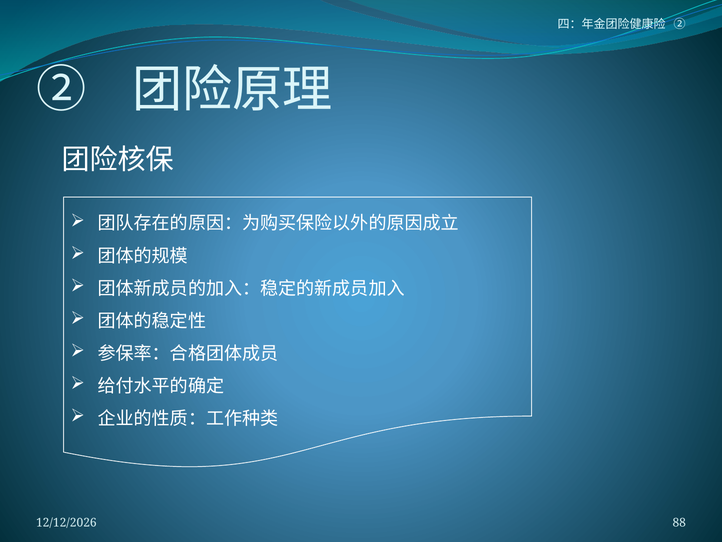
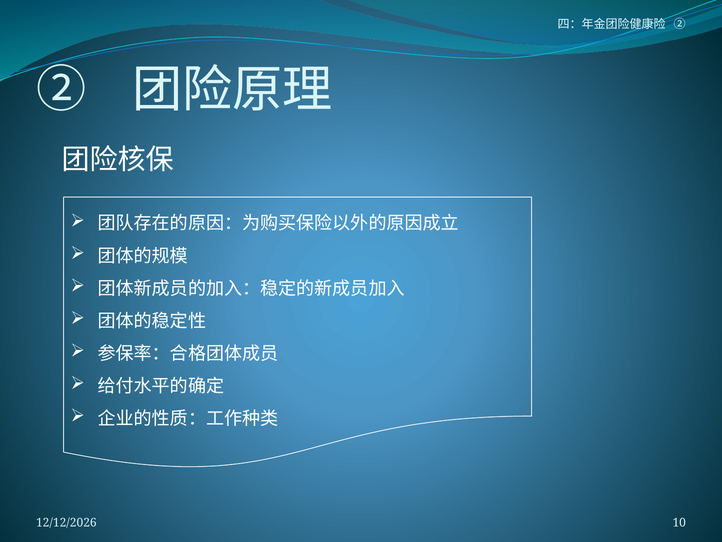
88: 88 -> 10
